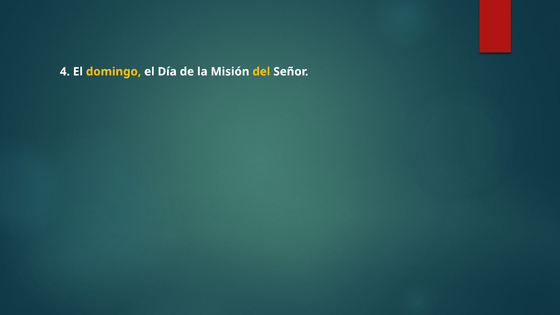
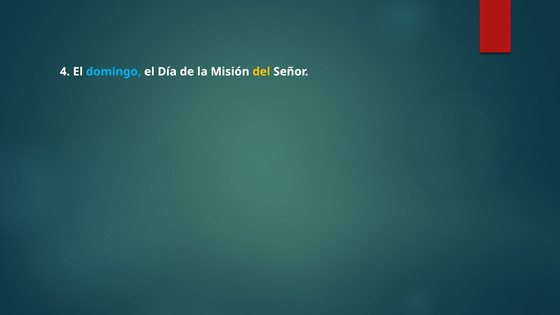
domingo colour: yellow -> light blue
